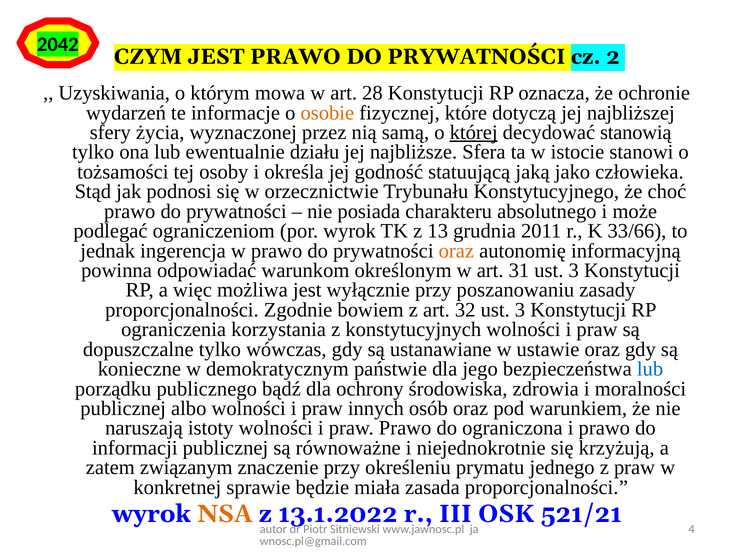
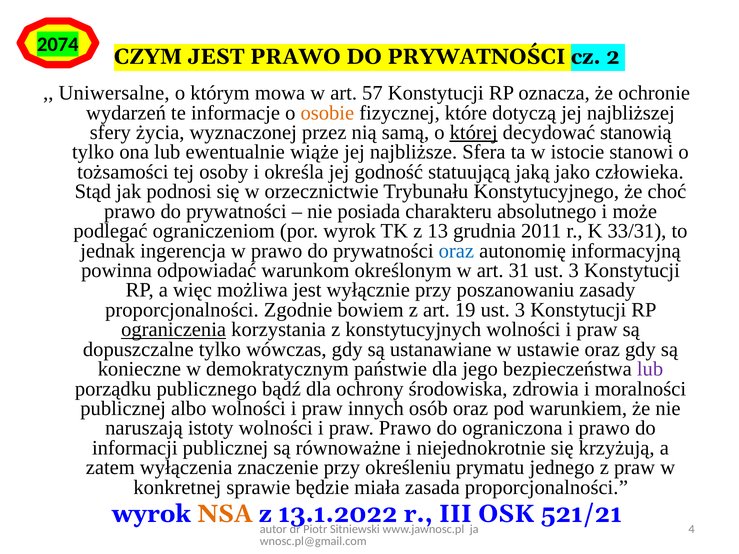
2042: 2042 -> 2074
Uzyskiwania: Uzyskiwania -> Uniwersalne
28: 28 -> 57
działu: działu -> wiąże
33/66: 33/66 -> 33/31
oraz at (456, 251) colour: orange -> blue
32: 32 -> 19
ograniczenia underline: none -> present
lub at (650, 369) colour: blue -> purple
związanym: związanym -> wyłączenia
